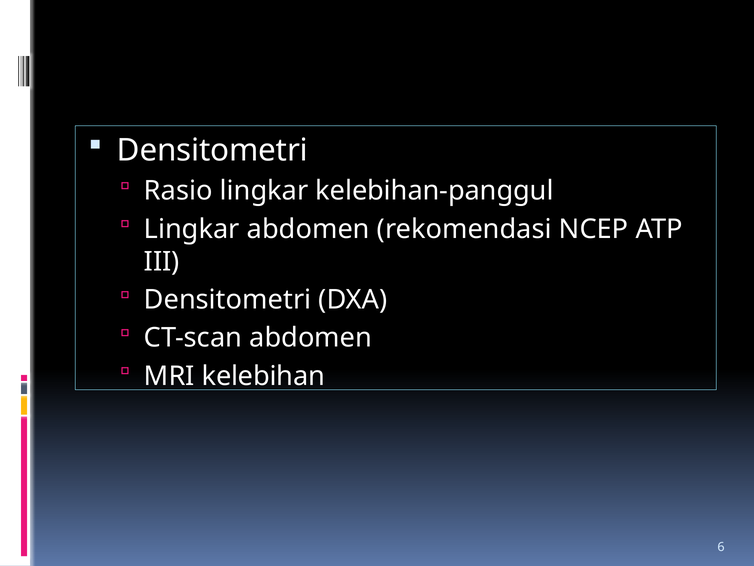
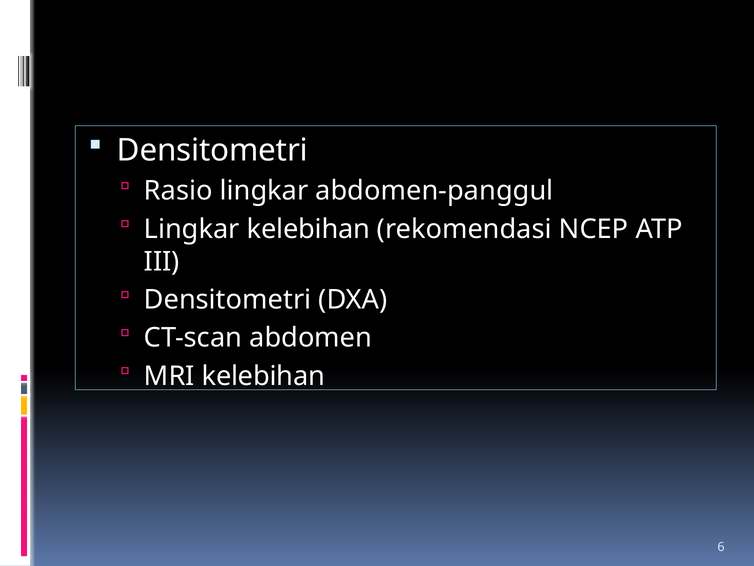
kelebihan-panggul: kelebihan-panggul -> abdomen-panggul
Lingkar abdomen: abdomen -> kelebihan
